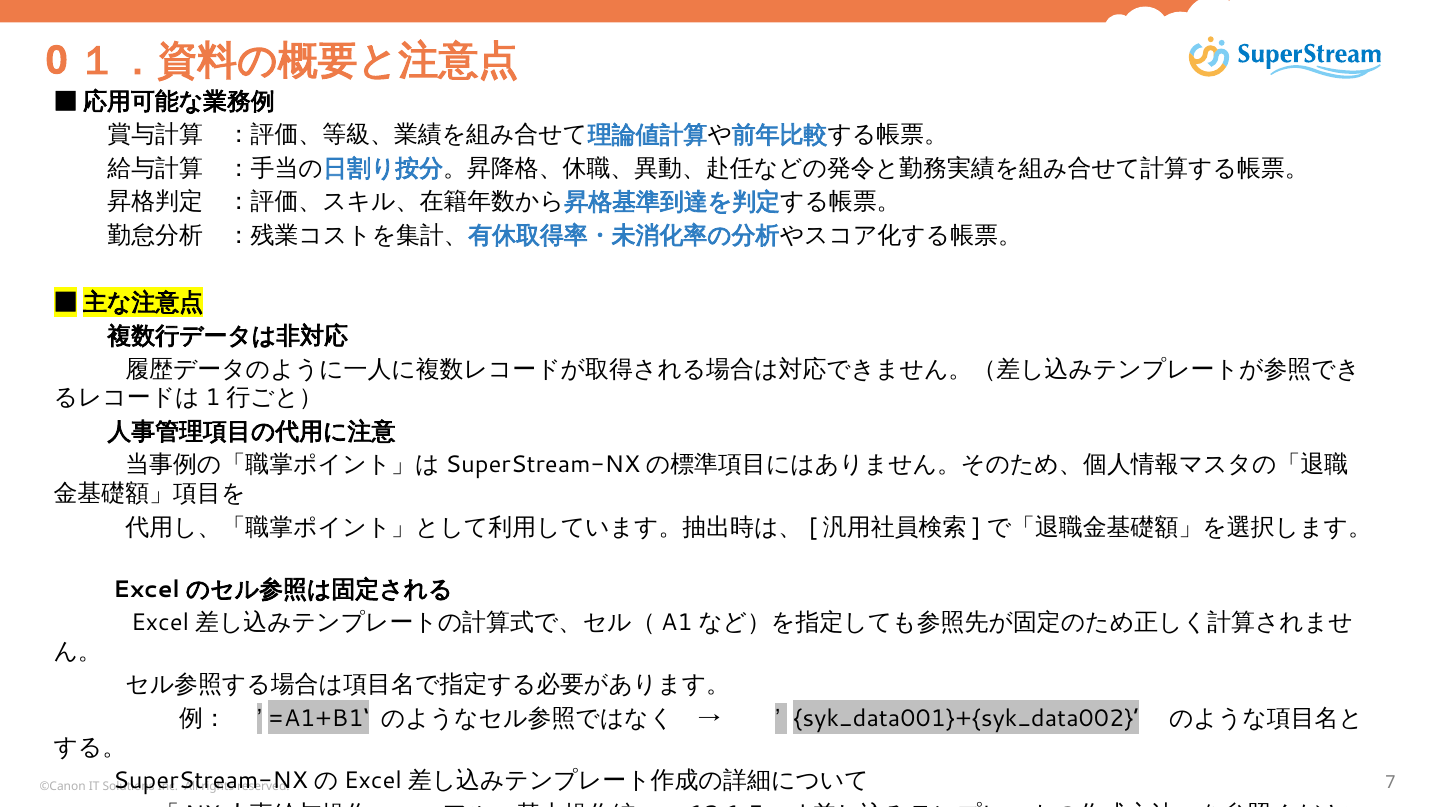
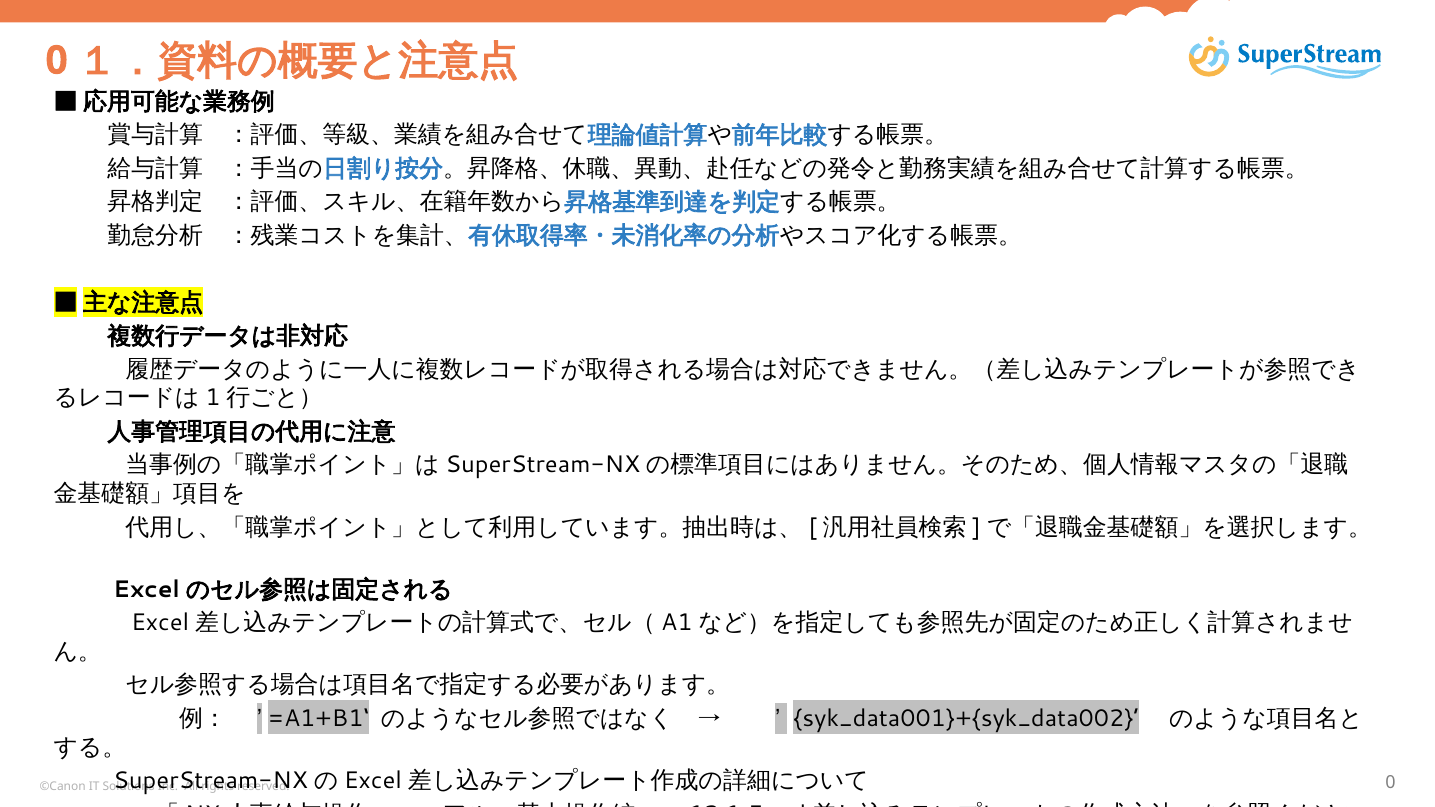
7 at (1391, 783): 7 -> 0
